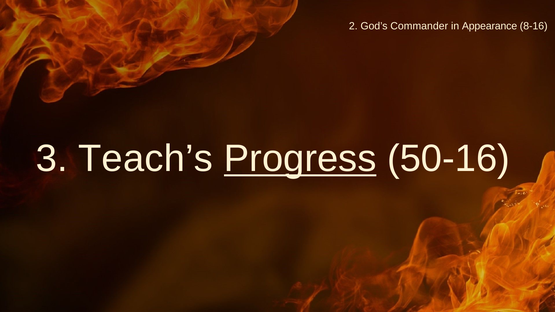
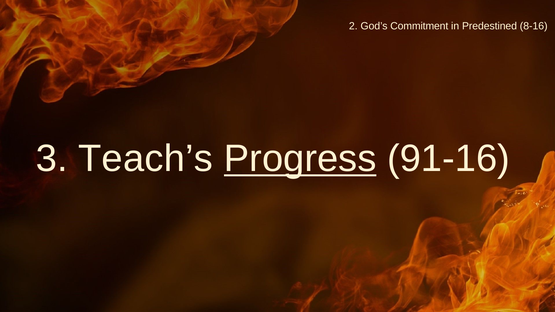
Commander: Commander -> Commitment
Appearance: Appearance -> Predestined
50-16: 50-16 -> 91-16
